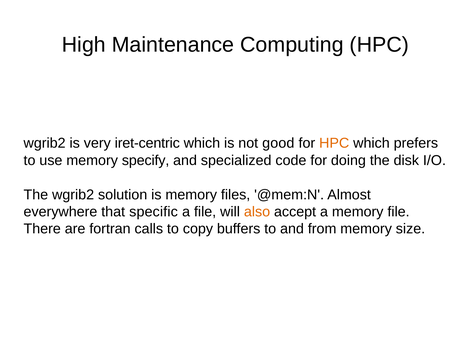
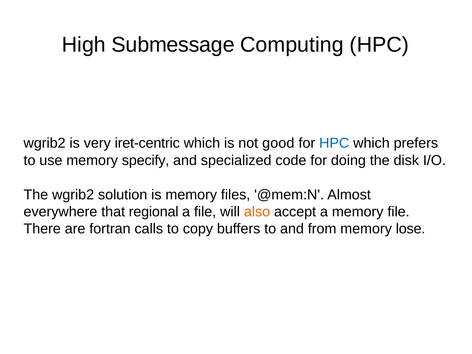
Maintenance: Maintenance -> Submessage
HPC at (334, 143) colour: orange -> blue
specific: specific -> regional
size: size -> lose
